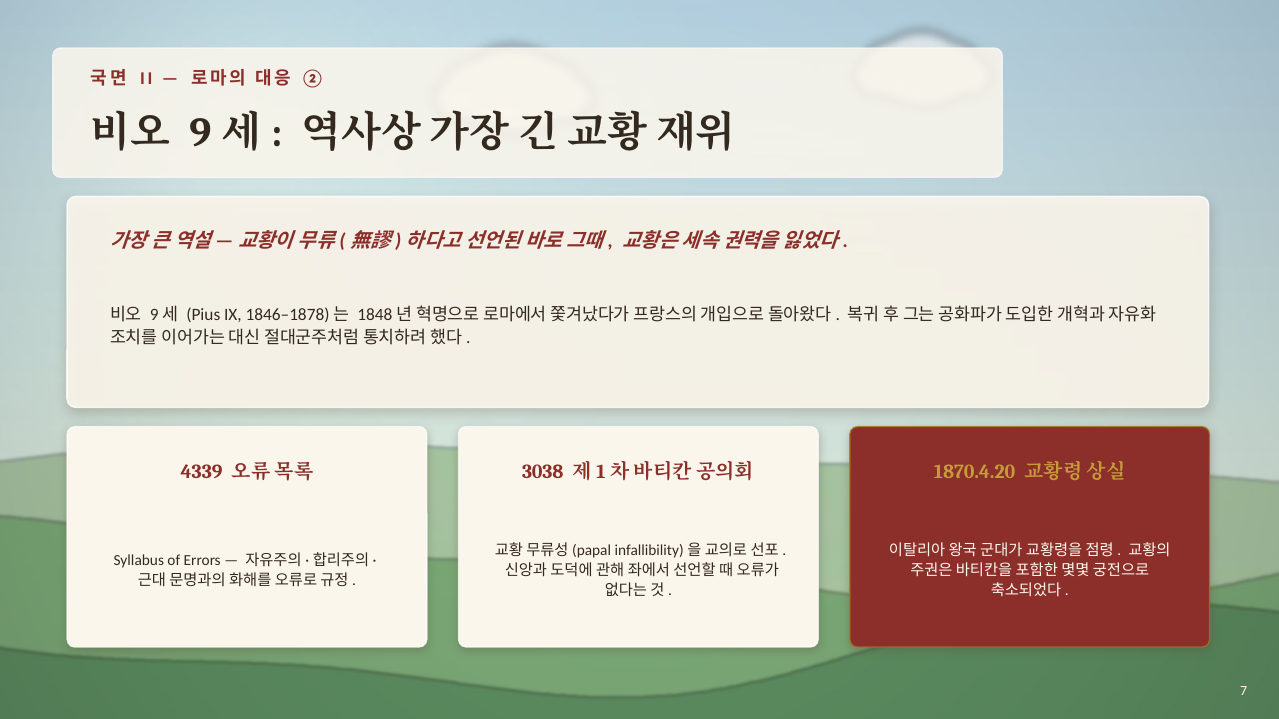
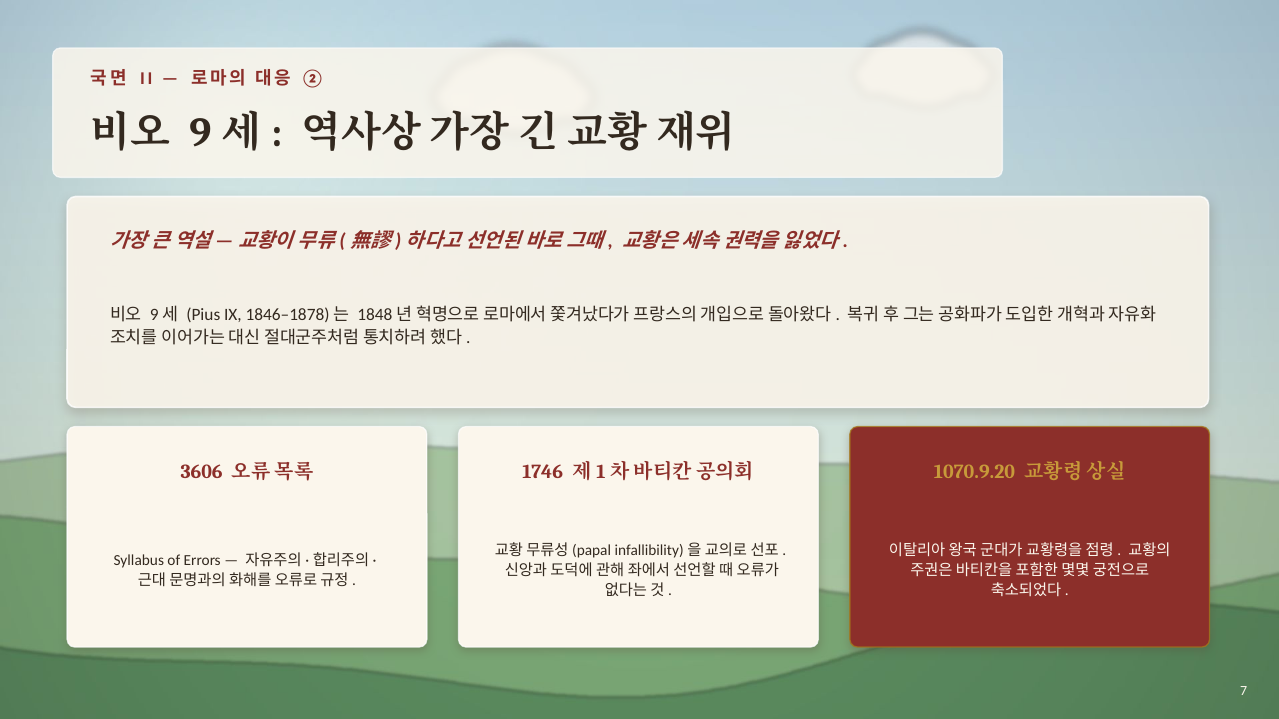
4339: 4339 -> 3606
3038: 3038 -> 1746
1870.4.20: 1870.4.20 -> 1070.9.20
